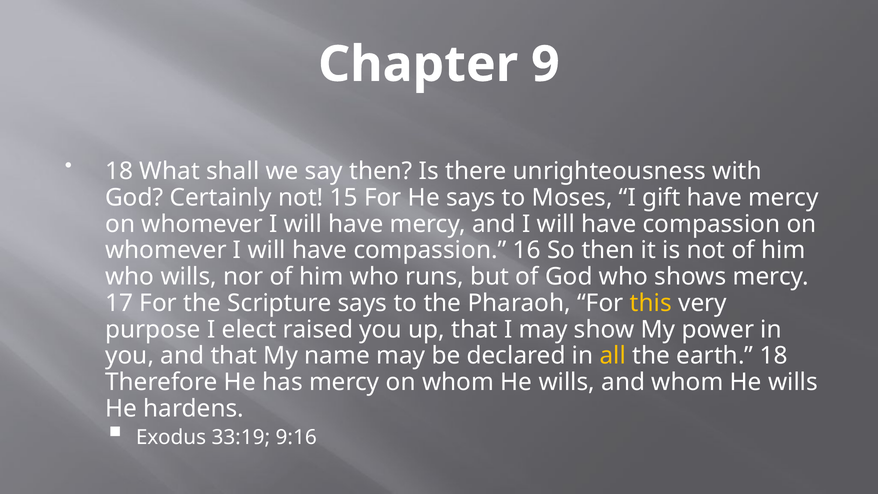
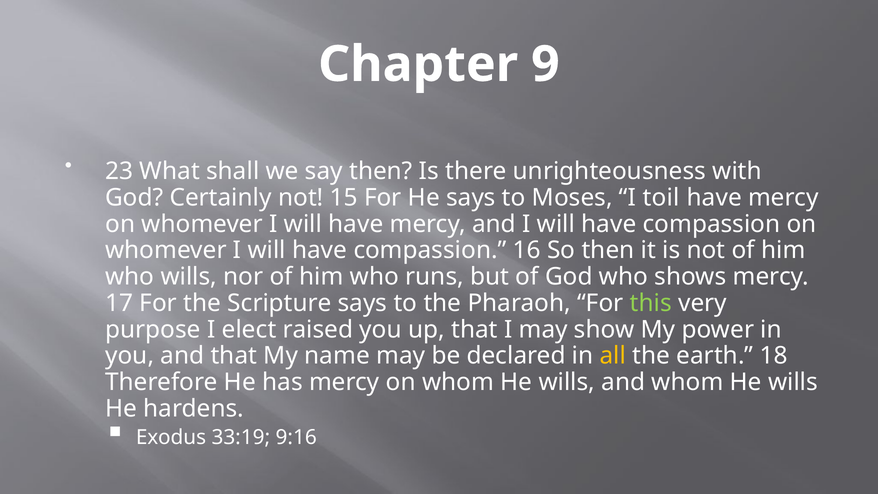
18 at (119, 171): 18 -> 23
gift: gift -> toil
this colour: yellow -> light green
